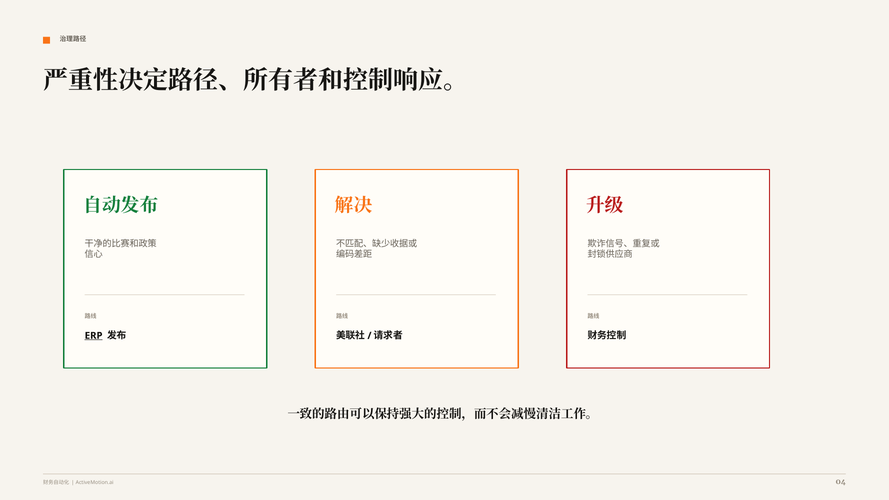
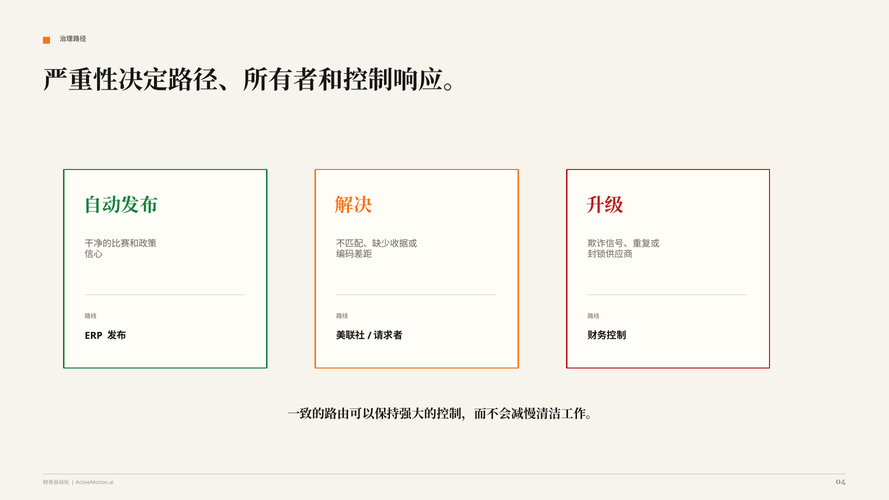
ERP underline: present -> none
